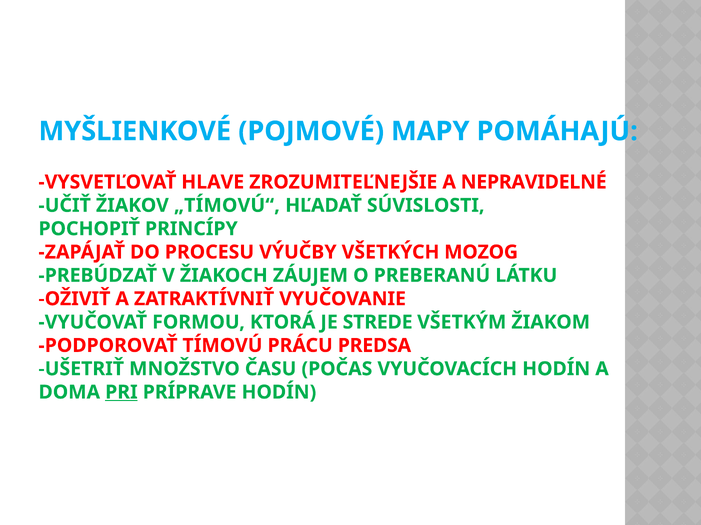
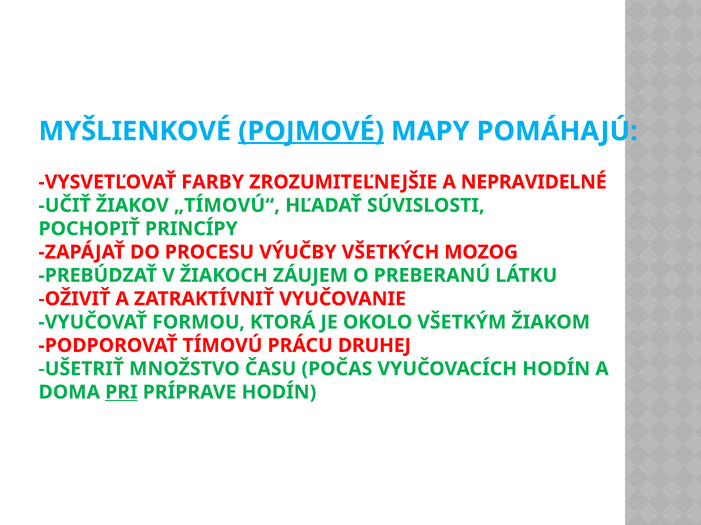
POJMOVÉ underline: none -> present
HLAVE: HLAVE -> FARBY
STREDE: STREDE -> OKOLO
PREDSA: PREDSA -> DRUHEJ
